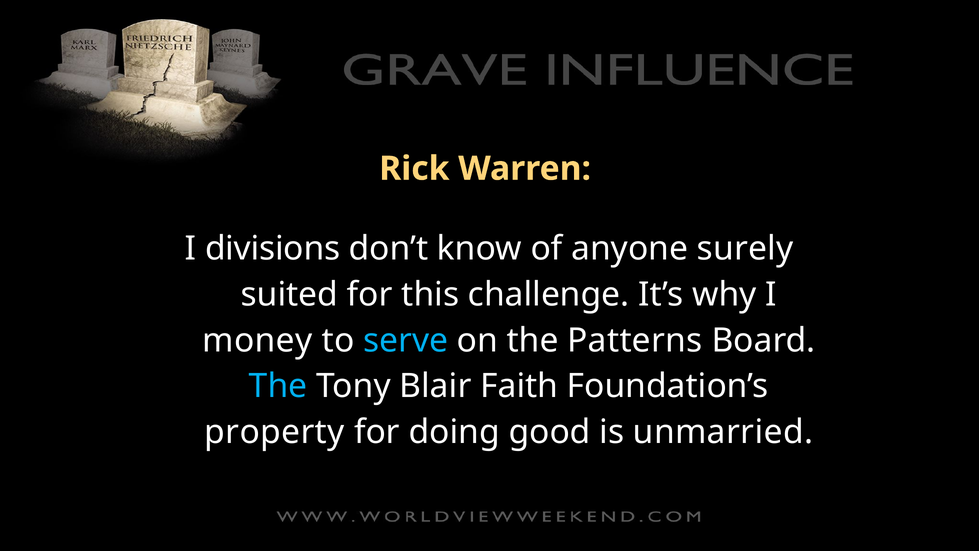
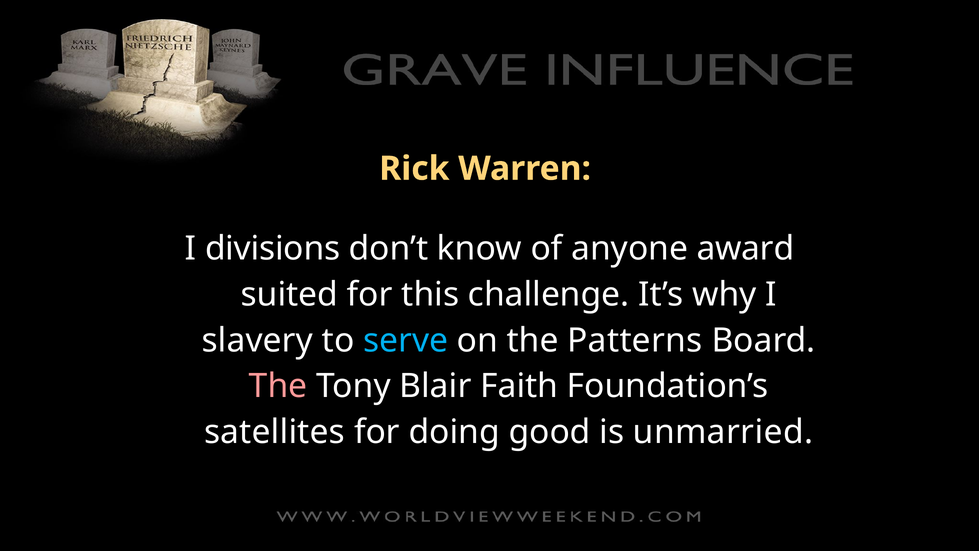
surely: surely -> award
money: money -> slavery
The at (278, 386) colour: light blue -> pink
property: property -> satellites
